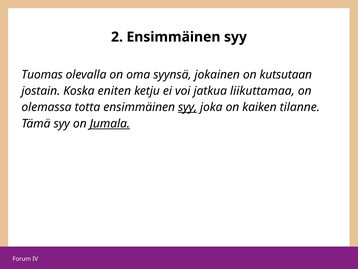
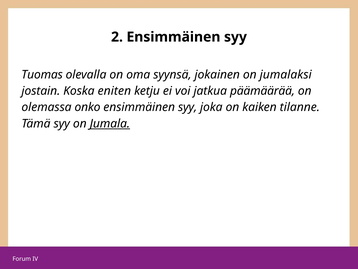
kutsutaan: kutsutaan -> jumalaksi
liikuttamaa: liikuttamaa -> päämäärää
totta: totta -> onko
syy at (188, 107) underline: present -> none
